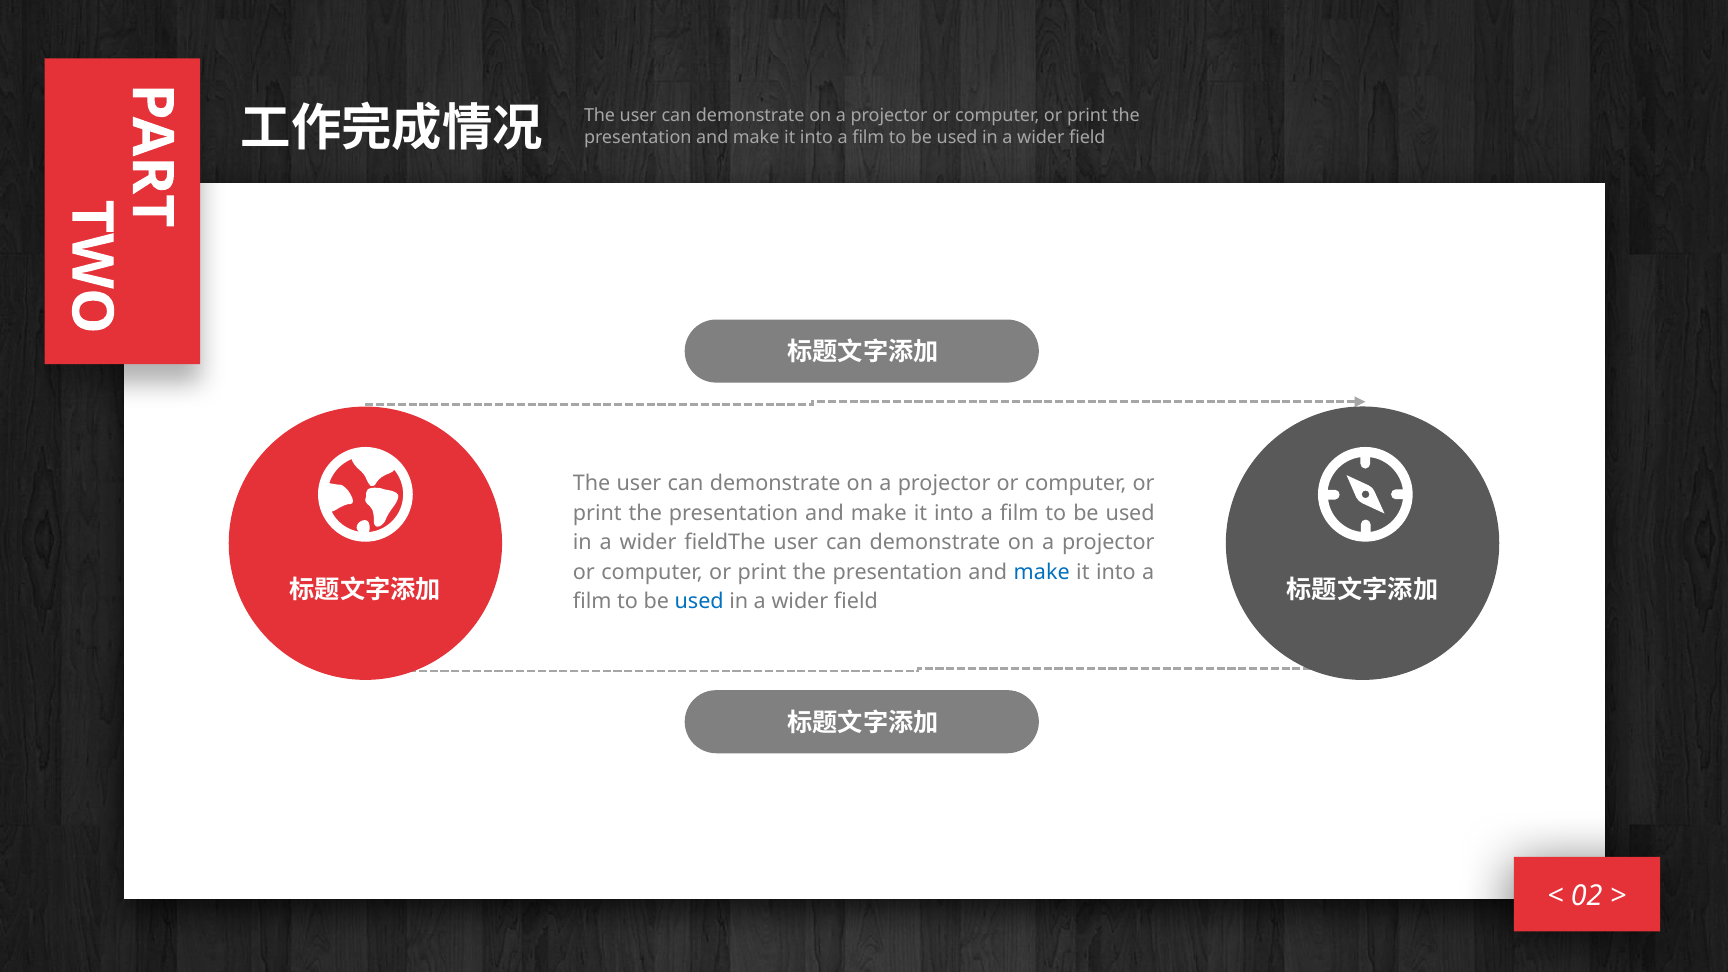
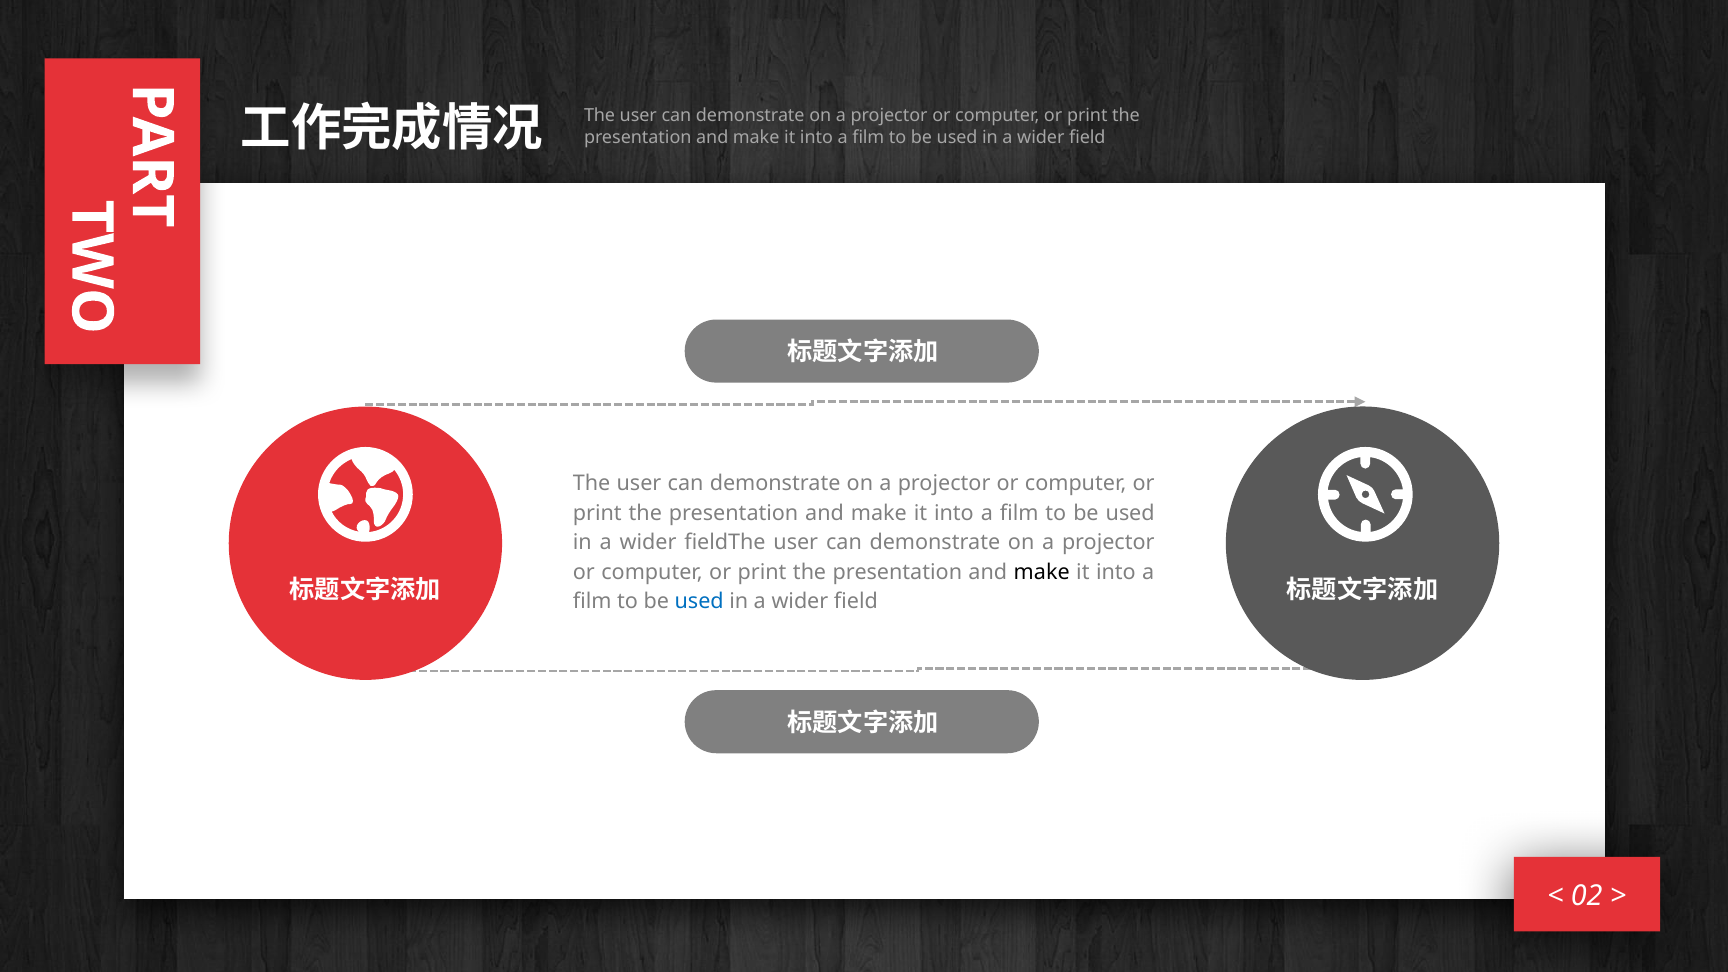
make at (1042, 572) colour: blue -> black
